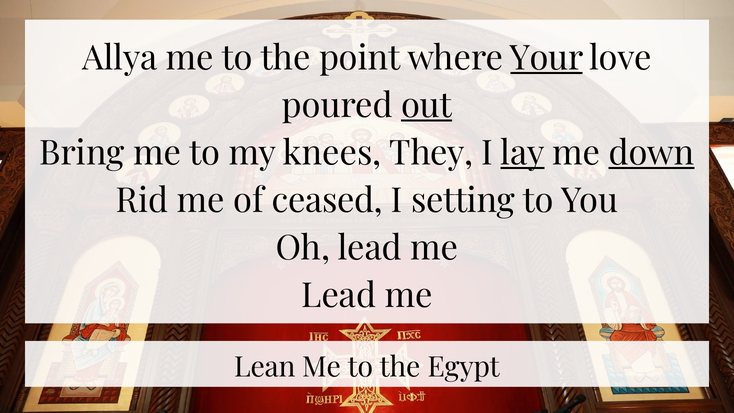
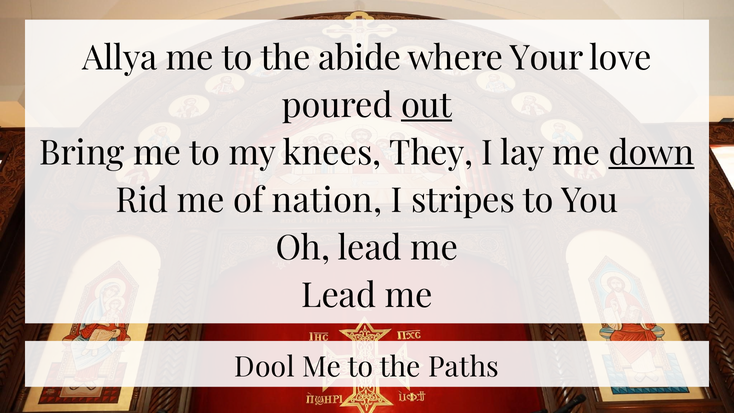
point: point -> abide
Your underline: present -> none
lay underline: present -> none
ceased: ceased -> nation
setting: setting -> stripes
Lean: Lean -> Dool
Egypt: Egypt -> Paths
